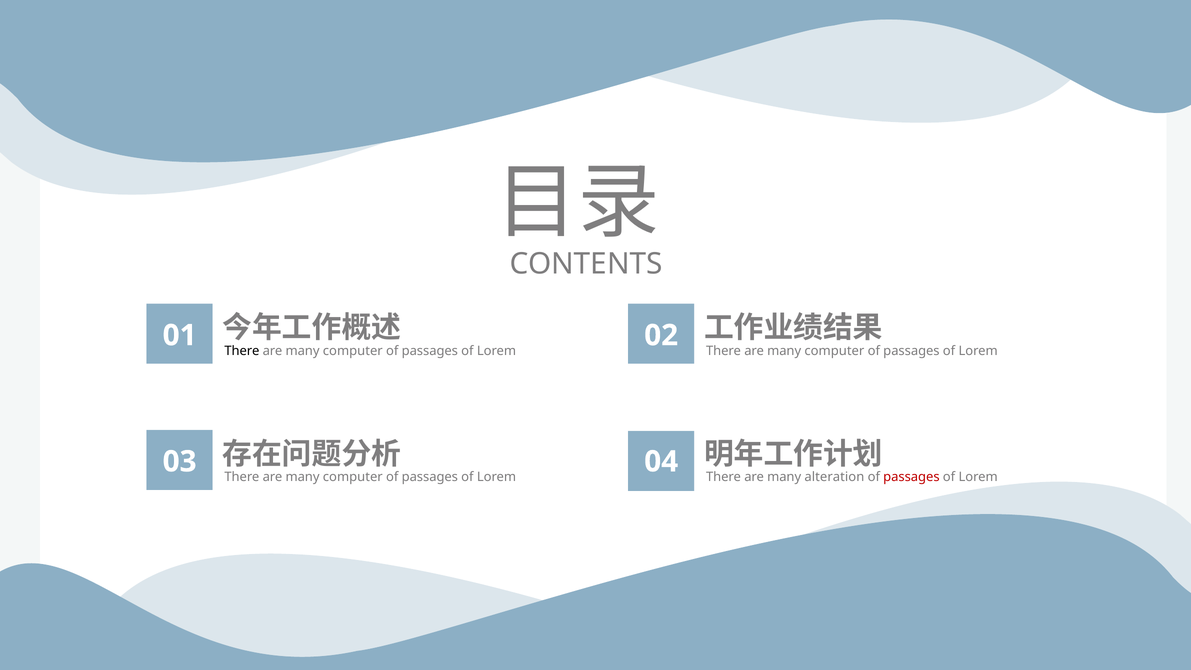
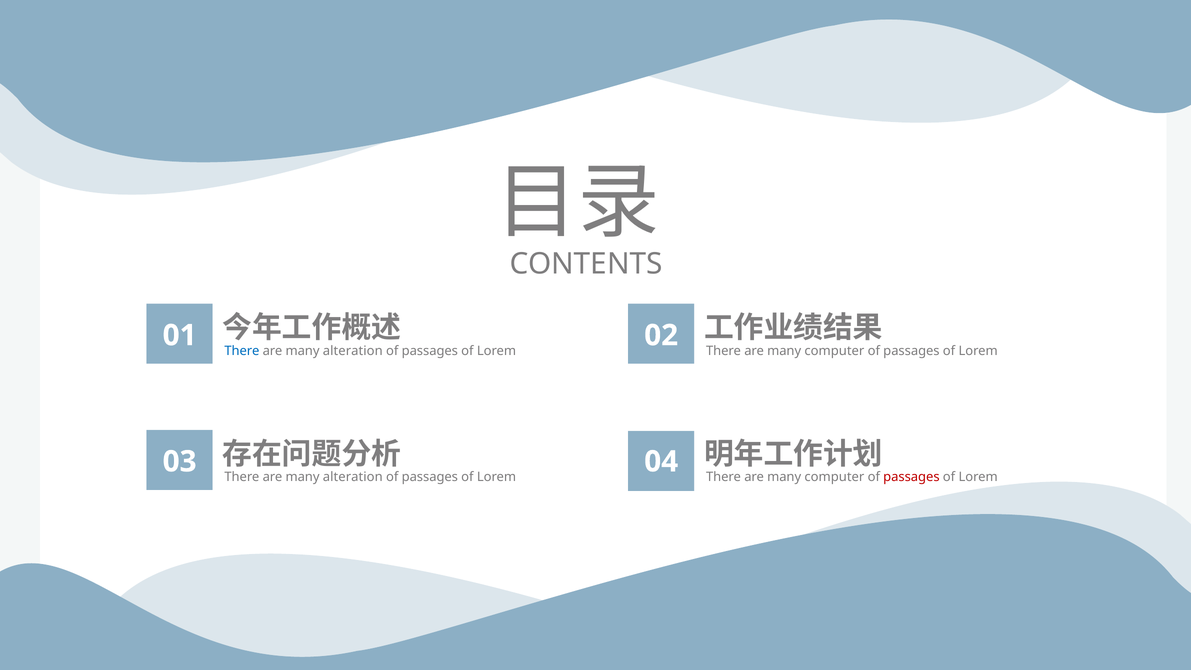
There at (242, 351) colour: black -> blue
computer at (353, 351): computer -> alteration
computer at (353, 477): computer -> alteration
alteration at (834, 477): alteration -> computer
